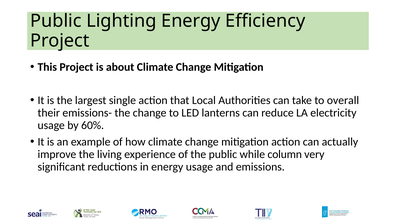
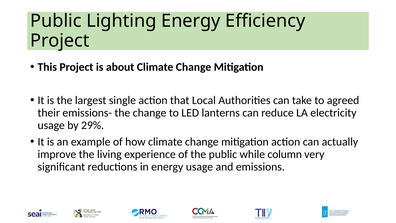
overall: overall -> agreed
60%: 60% -> 29%
